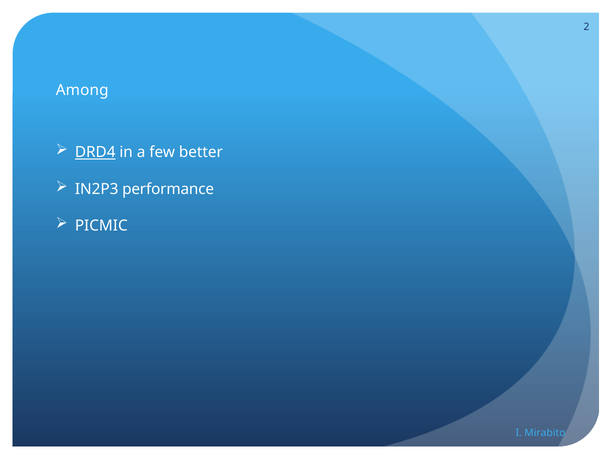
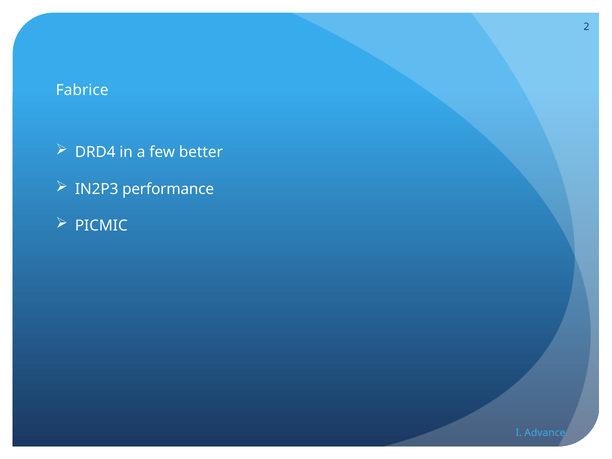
Among: Among -> Fabrice
DRD4 underline: present -> none
Mirabito: Mirabito -> Advance
